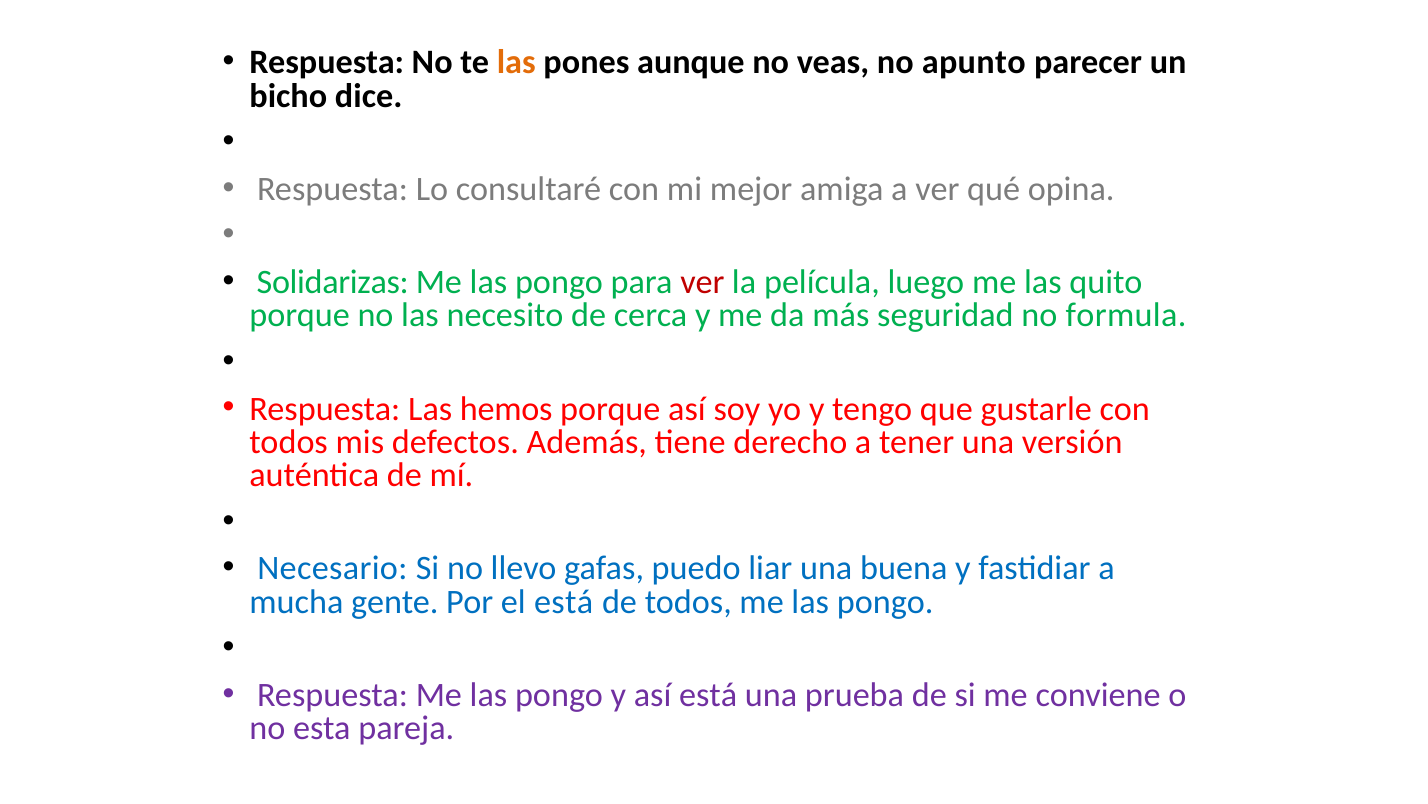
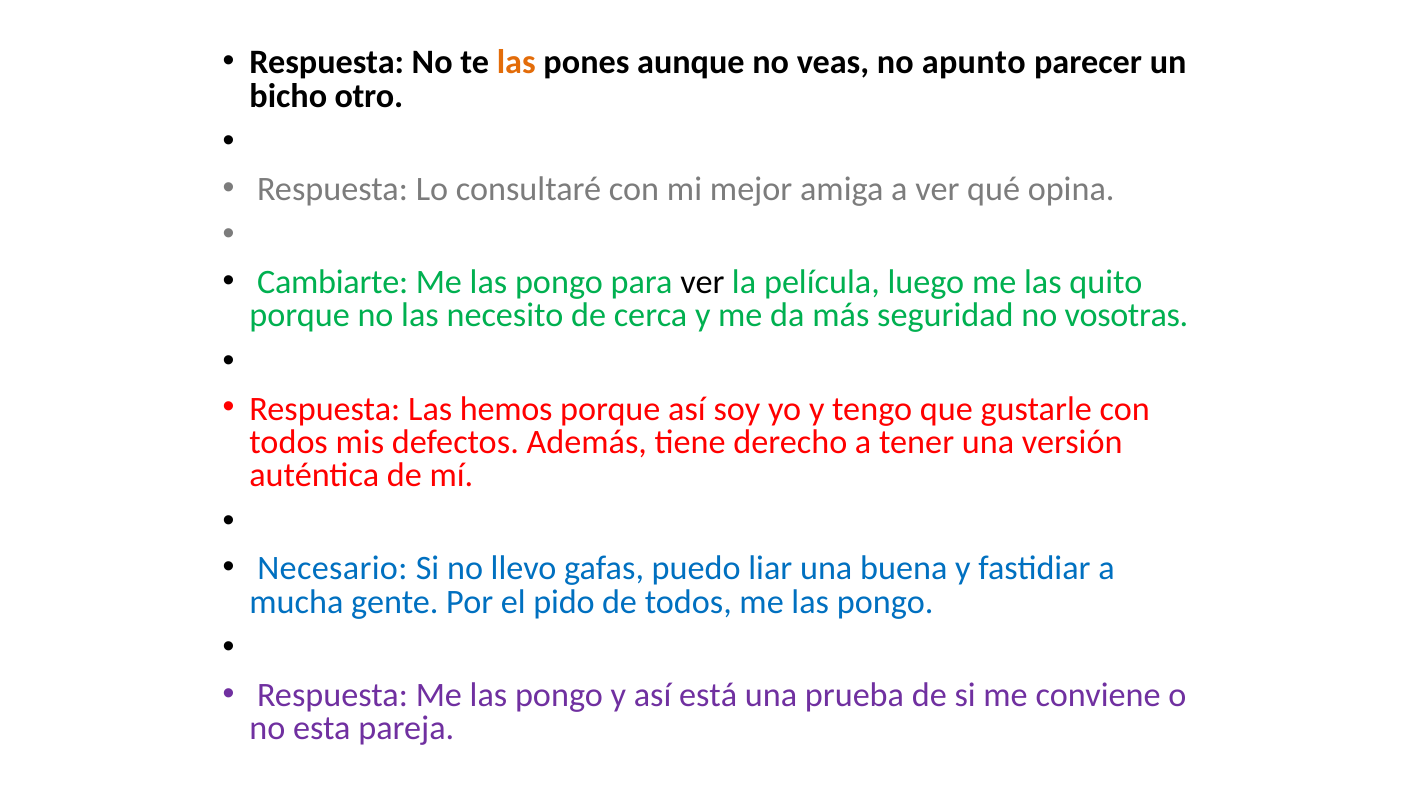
dice: dice -> otro
Solidarizas: Solidarizas -> Cambiarte
ver at (702, 282) colour: red -> black
formula: formula -> vosotras
el está: está -> pido
